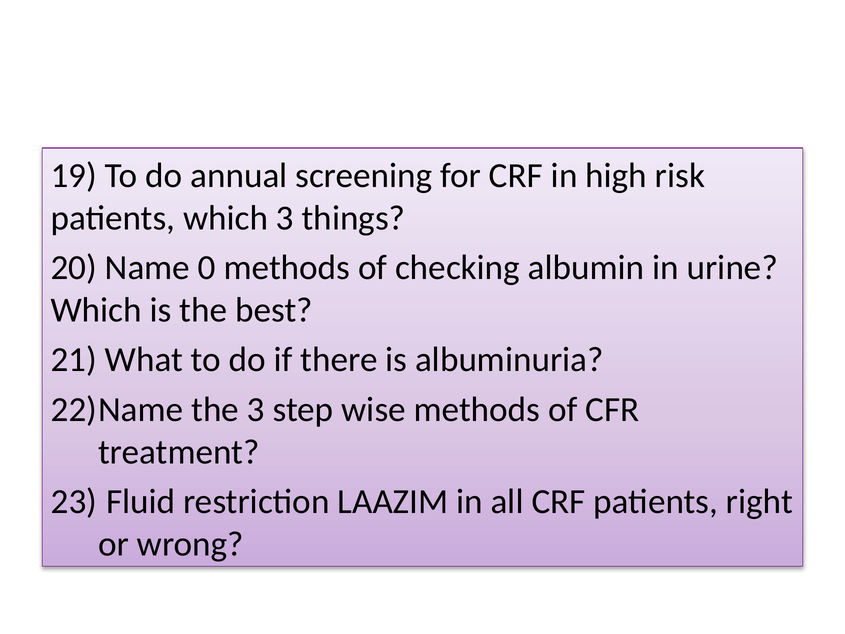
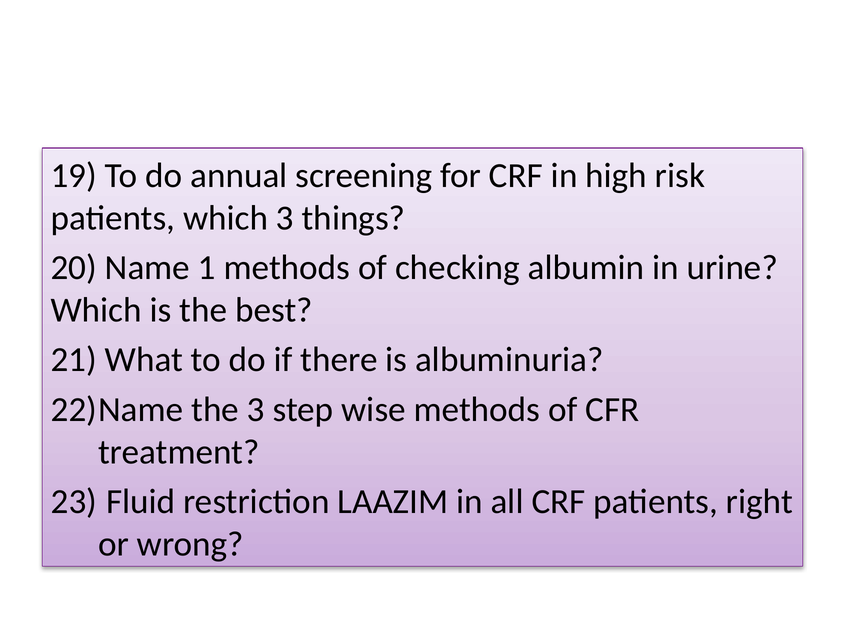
0: 0 -> 1
